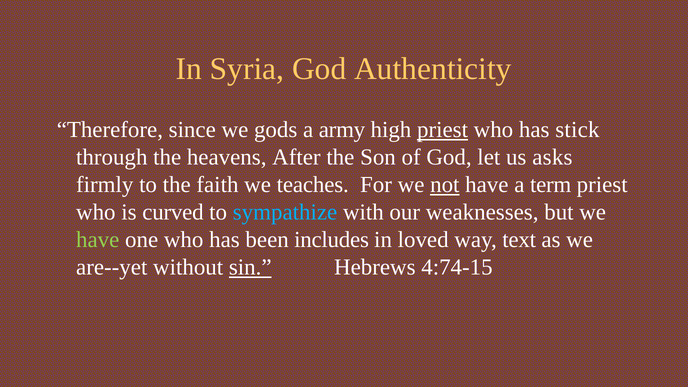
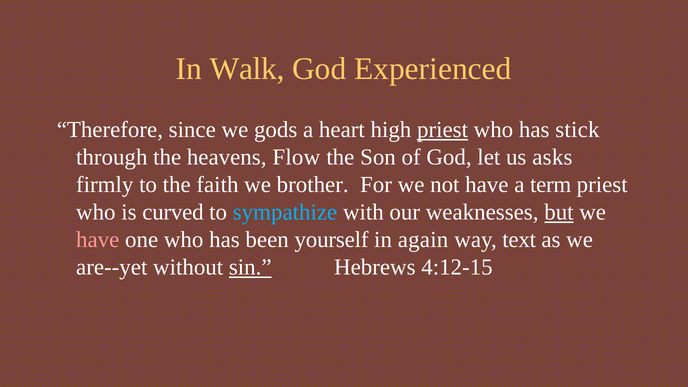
Syria: Syria -> Walk
Authenticity: Authenticity -> Experienced
army: army -> heart
After: After -> Flow
teaches: teaches -> brother
not underline: present -> none
but underline: none -> present
have at (98, 240) colour: light green -> pink
includes: includes -> yourself
loved: loved -> again
4:74-15: 4:74-15 -> 4:12-15
